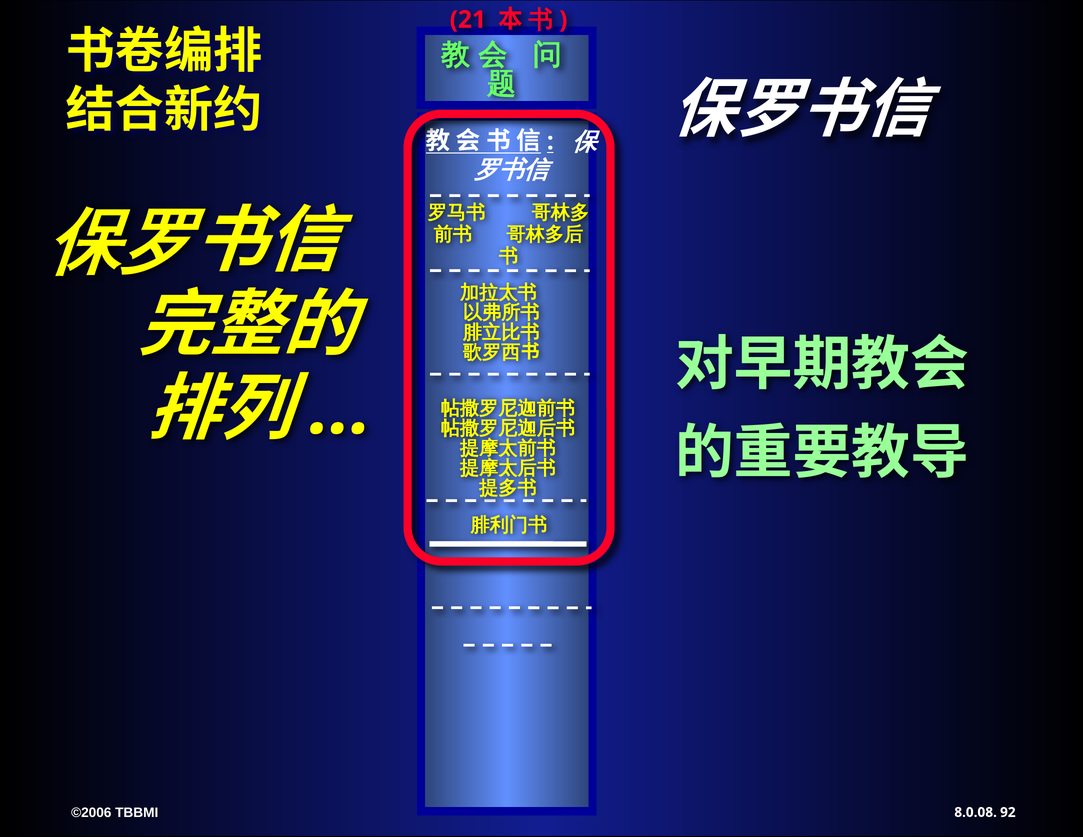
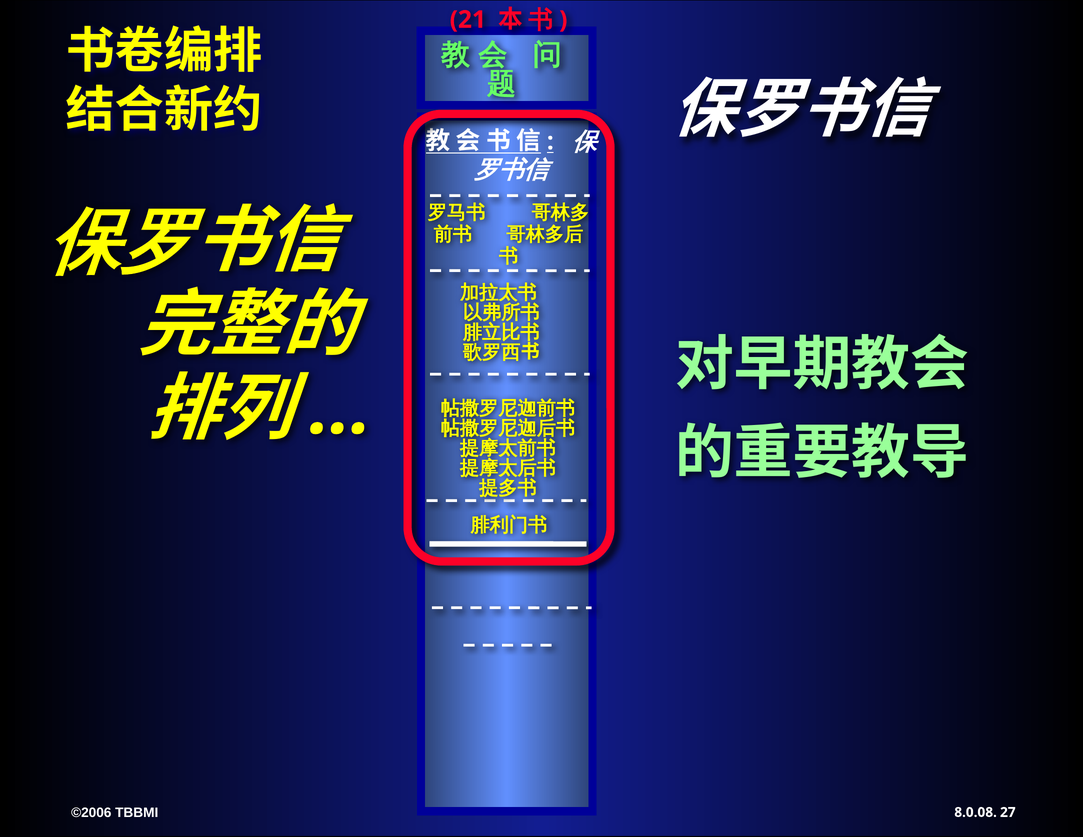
92: 92 -> 27
